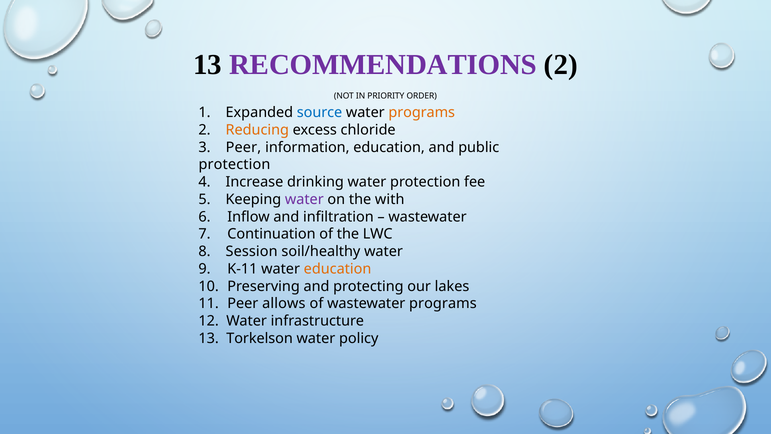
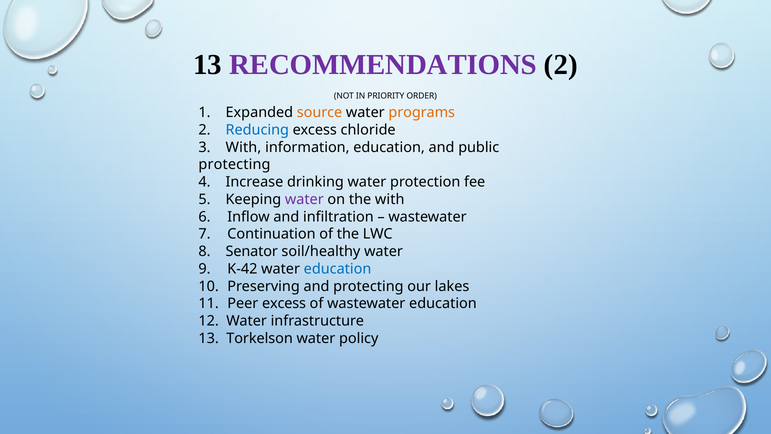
source colour: blue -> orange
Reducing colour: orange -> blue
3 Peer: Peer -> With
protection at (234, 165): protection -> protecting
Session: Session -> Senator
K-11: K-11 -> K-42
education at (338, 269) colour: orange -> blue
Peer allows: allows -> excess
wastewater programs: programs -> education
